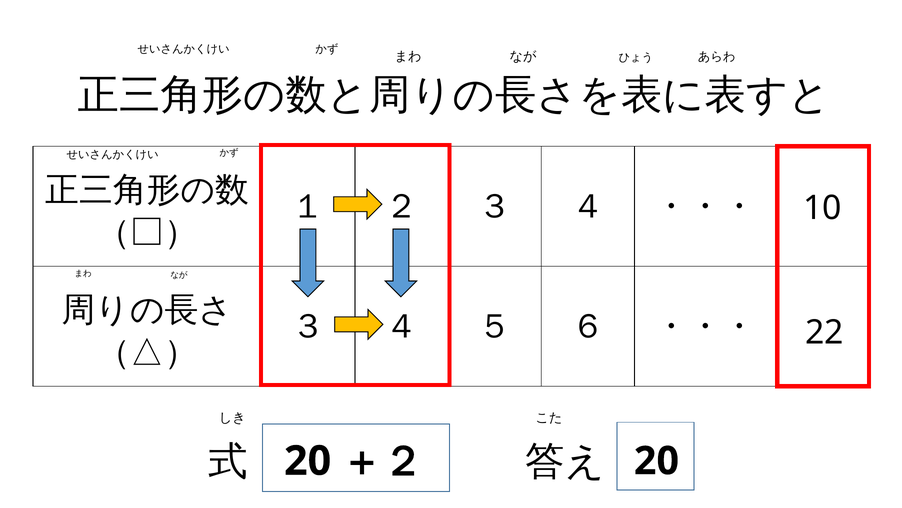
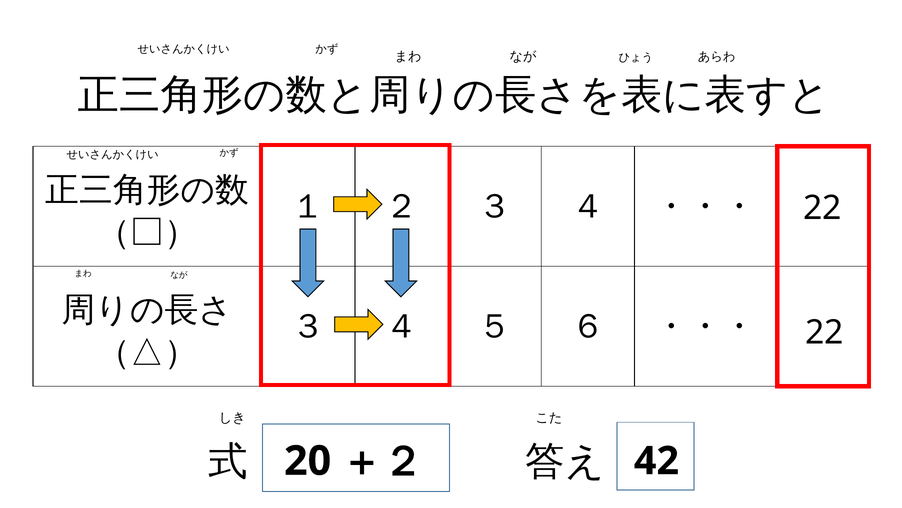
10 at (822, 208): 10 -> 22
20 at (656, 461): 20 -> 42
